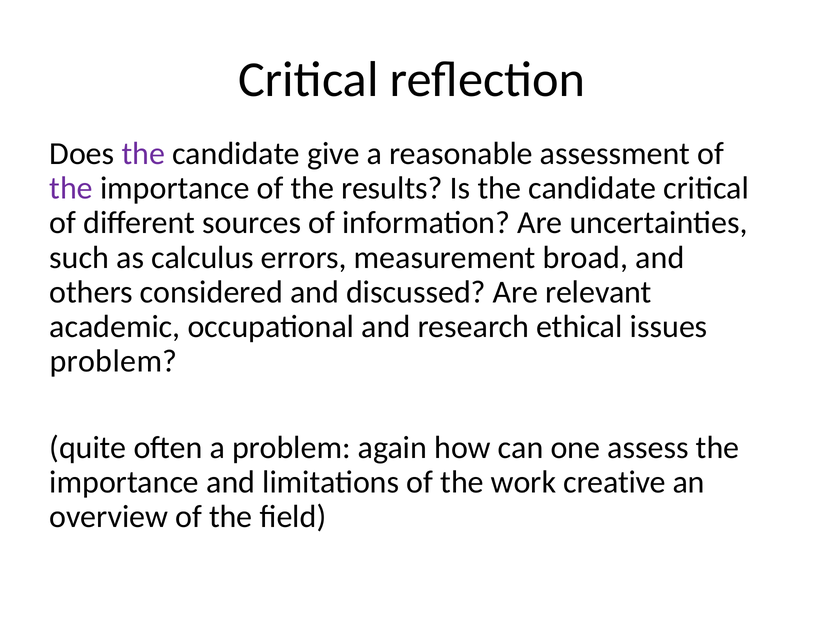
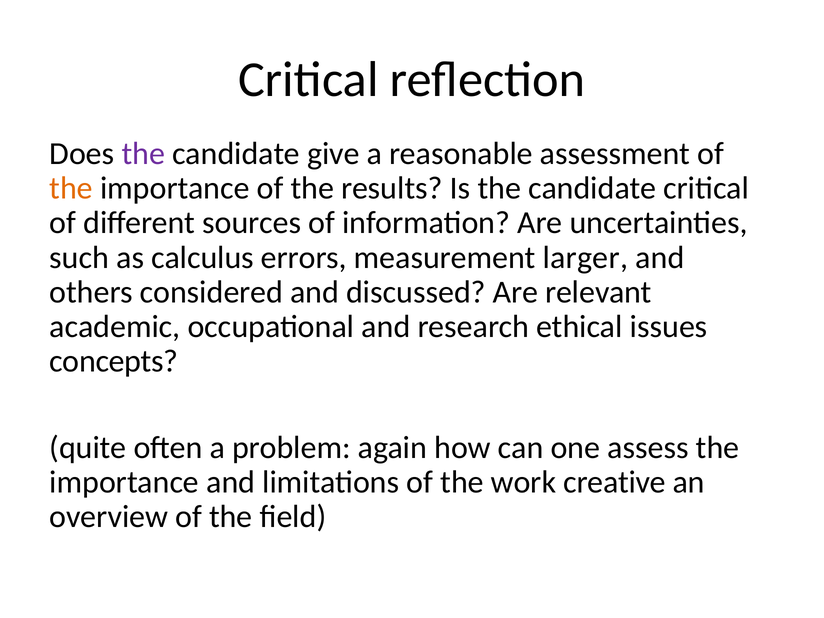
the at (71, 188) colour: purple -> orange
broad: broad -> larger
problem at (113, 361): problem -> concepts
